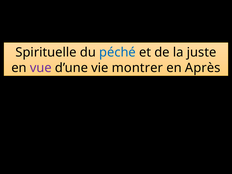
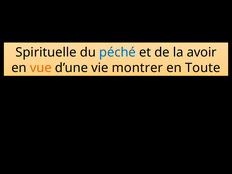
juste: juste -> avoir
vue colour: purple -> orange
Après: Après -> Toute
